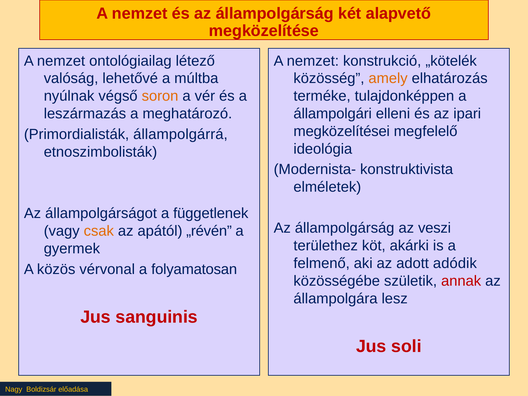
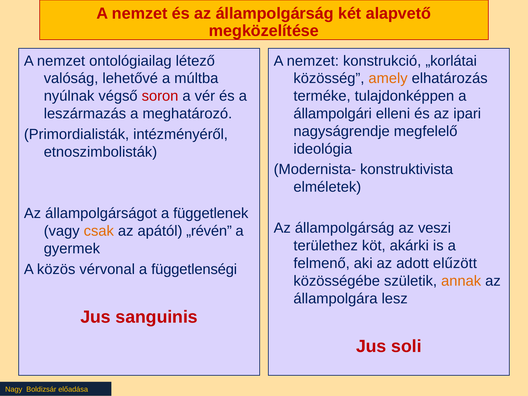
„kötelék: „kötelék -> „korlátai
soron colour: orange -> red
megközelítései: megközelítései -> nagyságrendje
állampolgárrá: állampolgárrá -> intézményéről
adódik: adódik -> elűzött
folyamatosan: folyamatosan -> függetlenségi
annak colour: red -> orange
